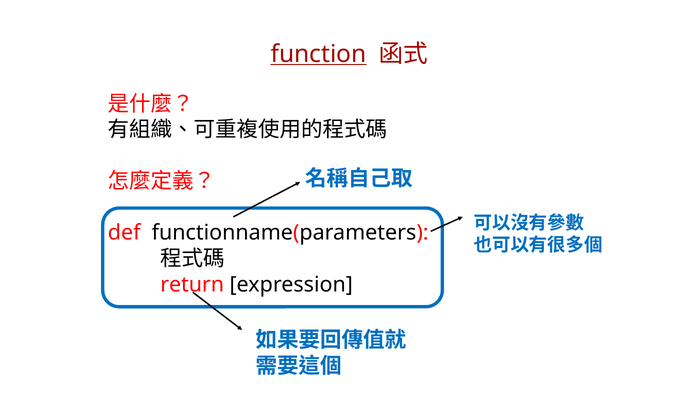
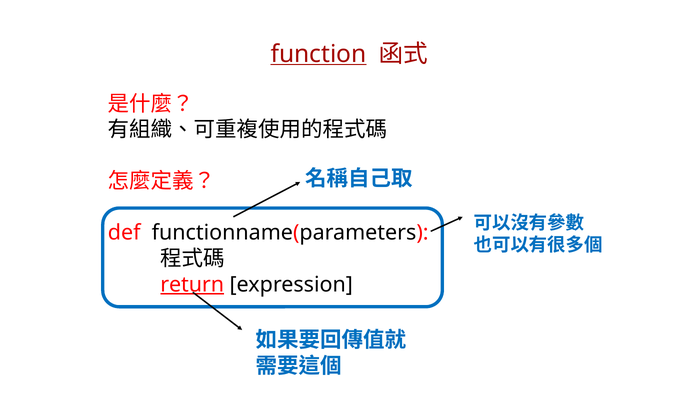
return underline: none -> present
